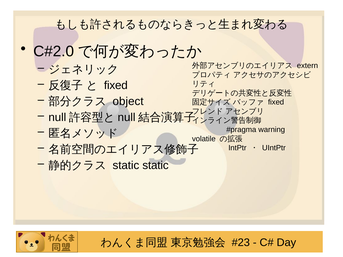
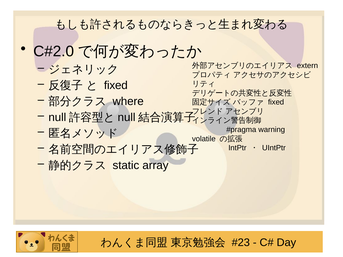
object: object -> where
static static: static -> array
